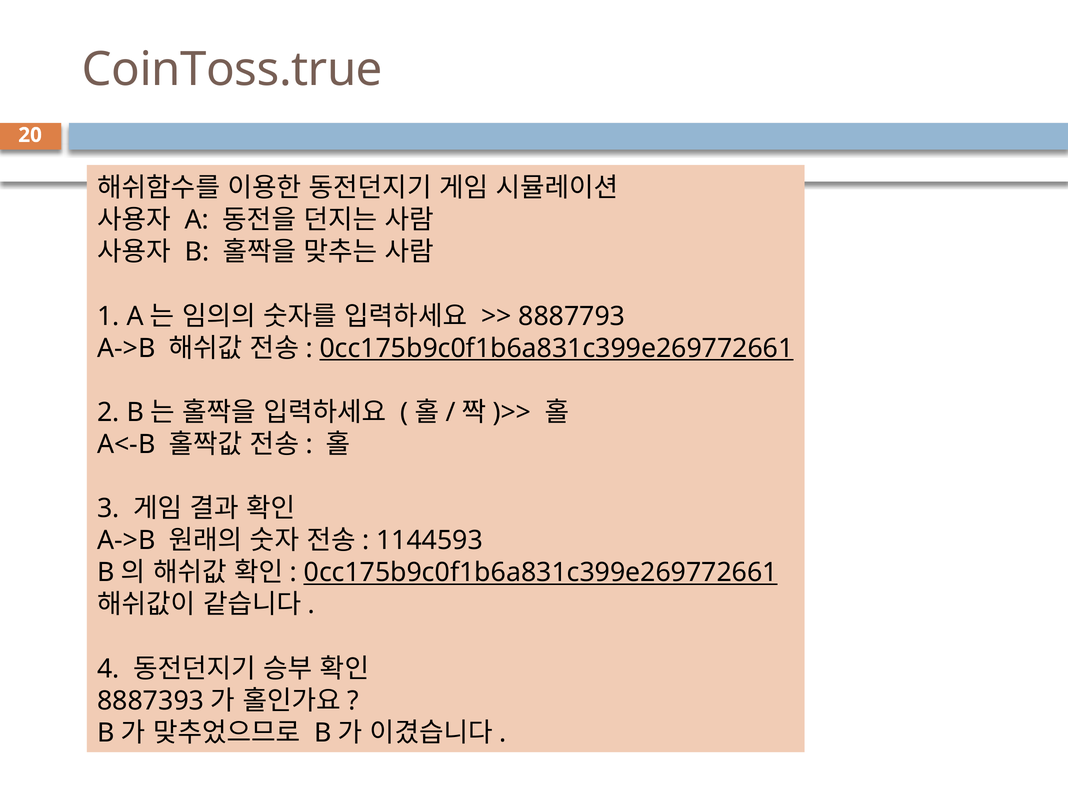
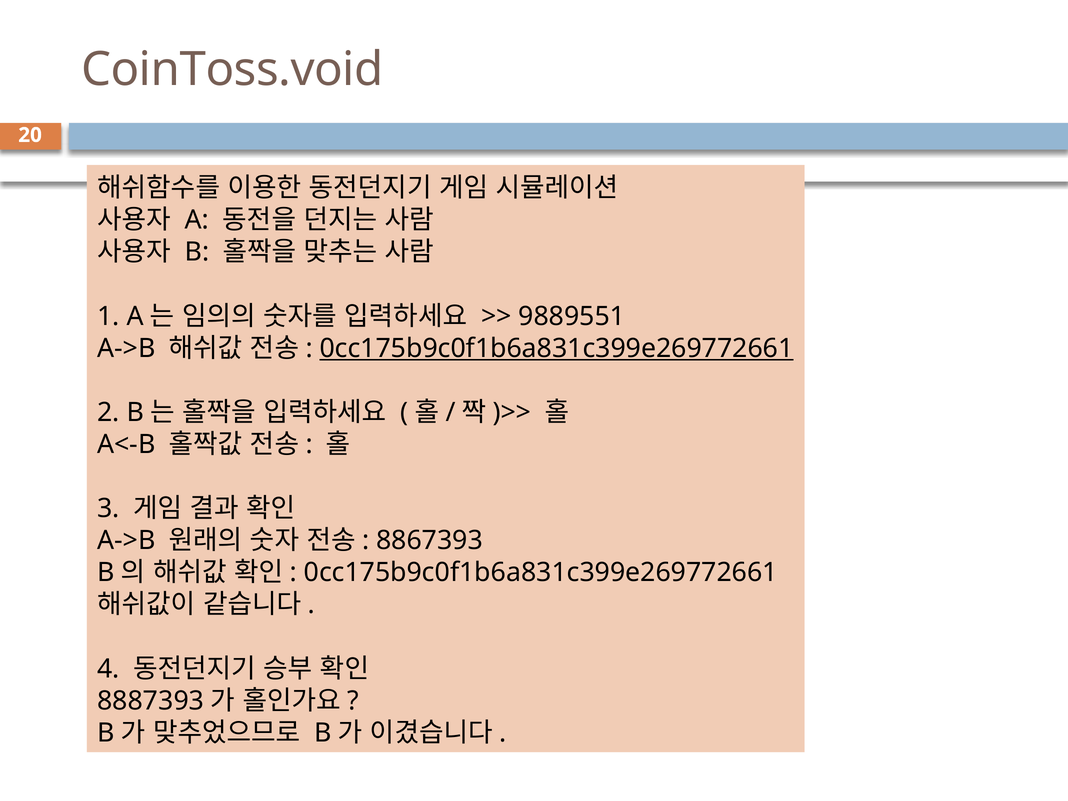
CoinToss.true: CoinToss.true -> CoinToss.void
8887793: 8887793 -> 9889551
1144593: 1144593 -> 8867393
0cc175b9c0f1b6a831c399e269772661 at (541, 573) underline: present -> none
